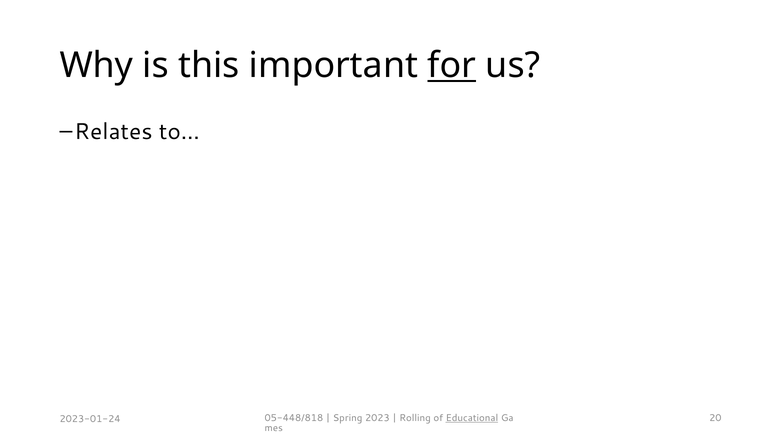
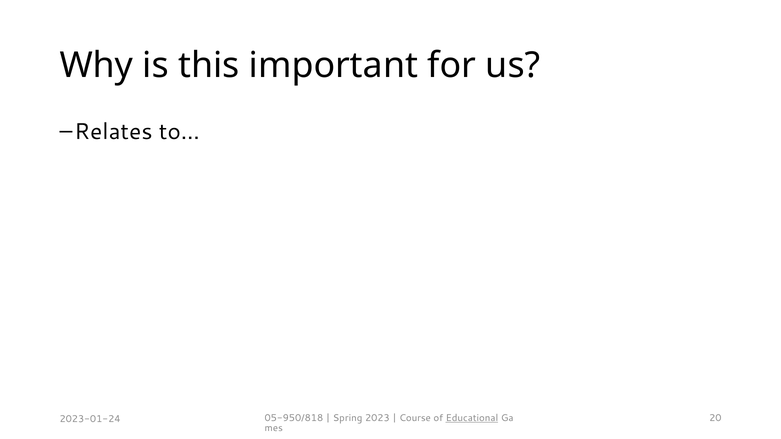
for underline: present -> none
05-448/818: 05-448/818 -> 05-950/818
Rolling: Rolling -> Course
